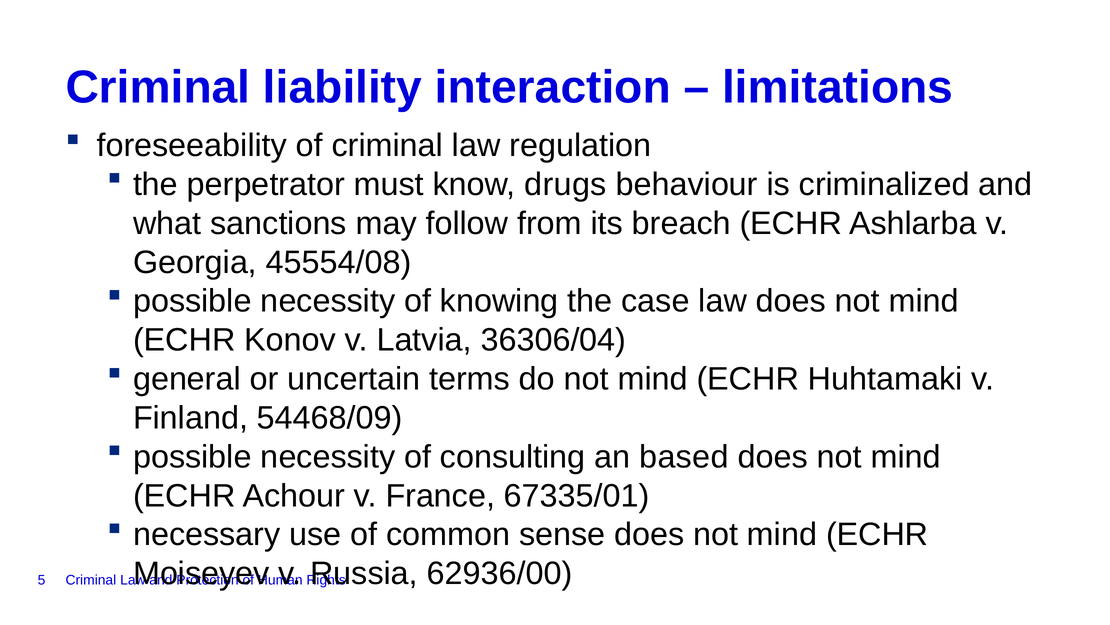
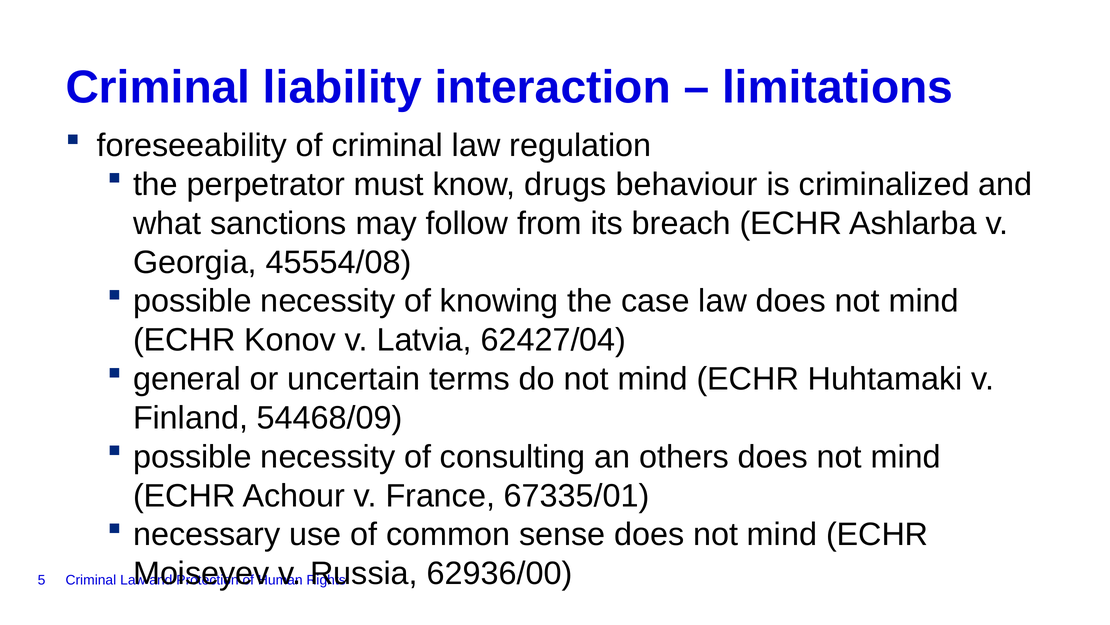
36306/04: 36306/04 -> 62427/04
based: based -> others
